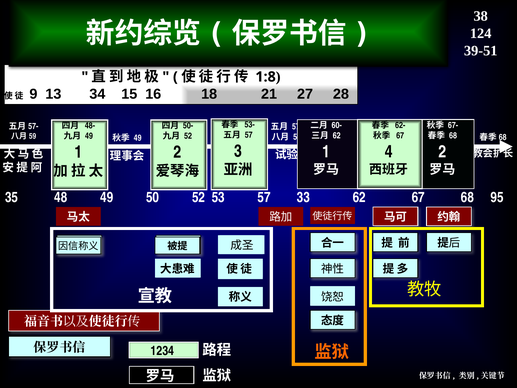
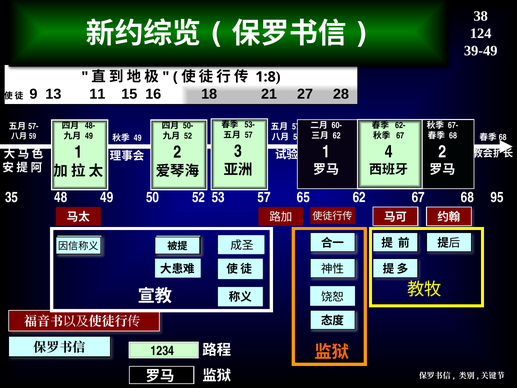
39-51: 39-51 -> 39-49
34: 34 -> 11
33: 33 -> 65
